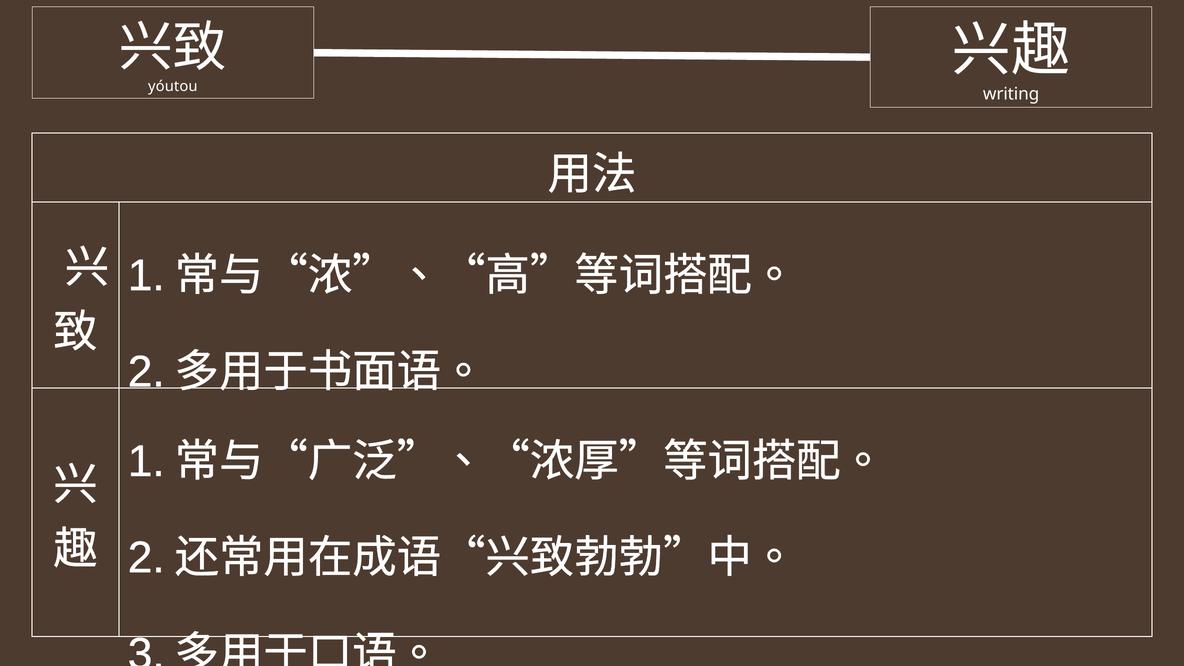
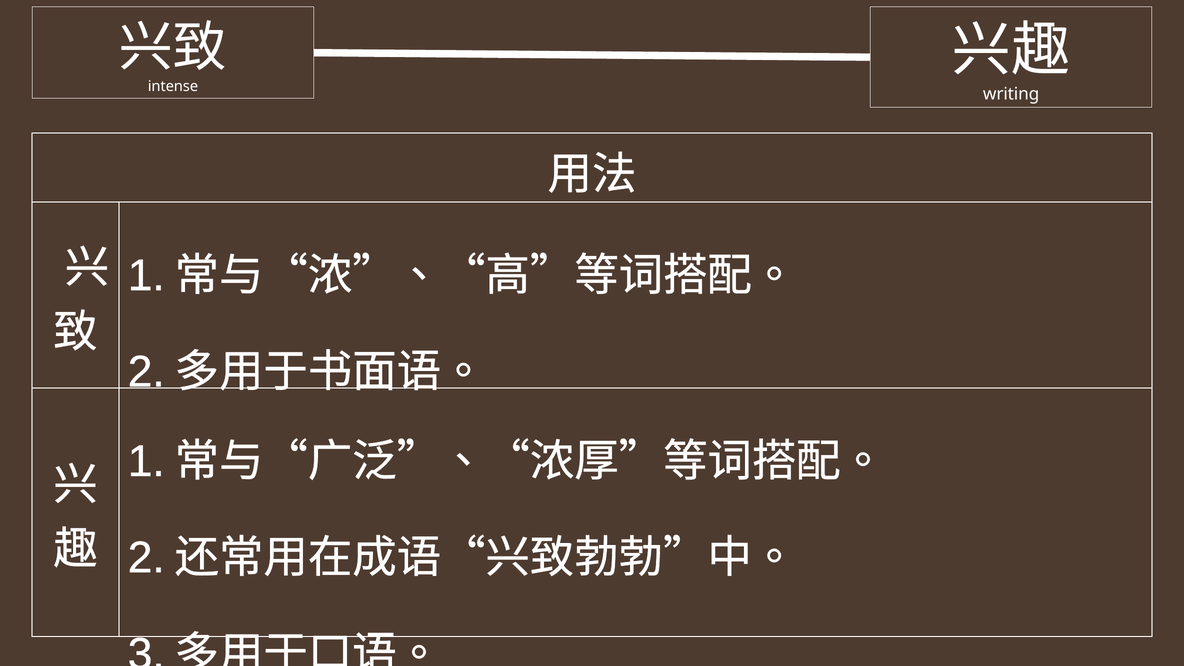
yóutou: yóutou -> intense
